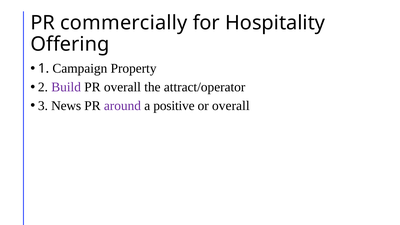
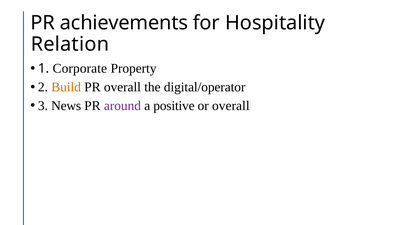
commercially: commercially -> achievements
Offering: Offering -> Relation
Campaign: Campaign -> Corporate
Build colour: purple -> orange
attract/operator: attract/operator -> digital/operator
